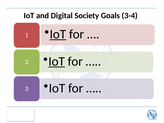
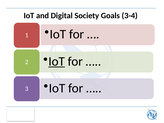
IoT at (58, 34) underline: present -> none
